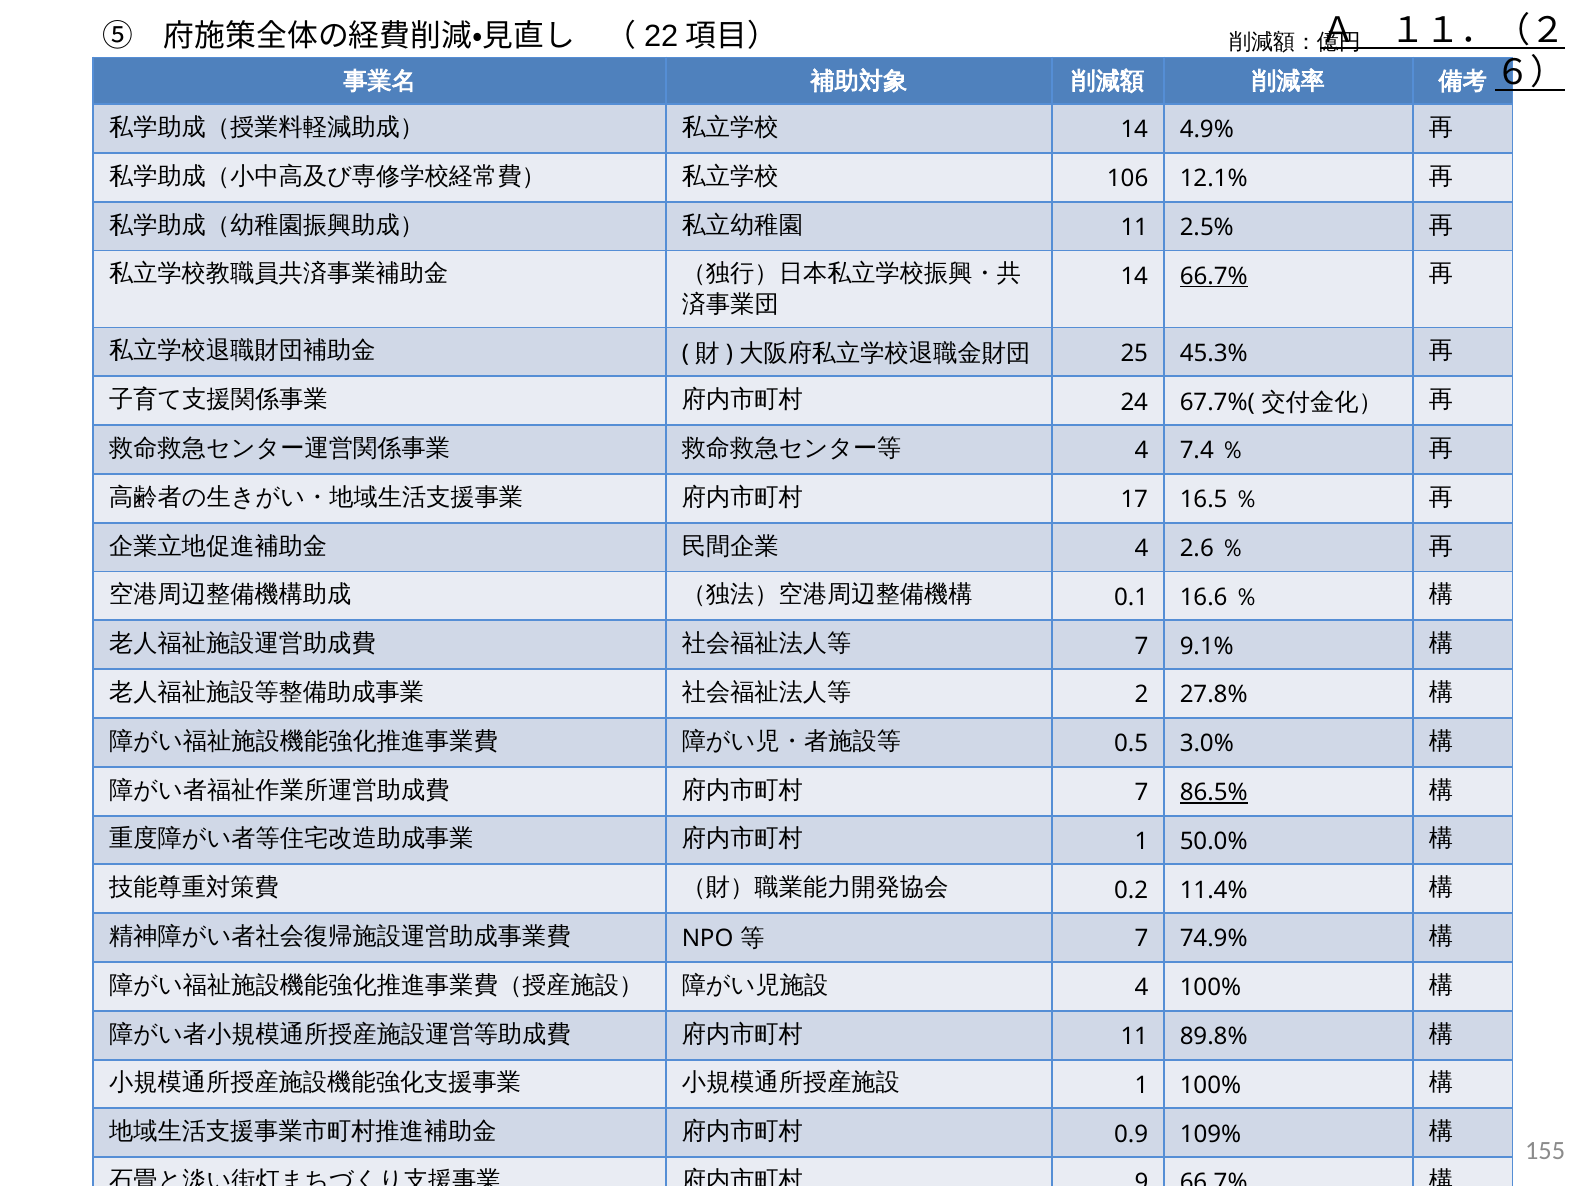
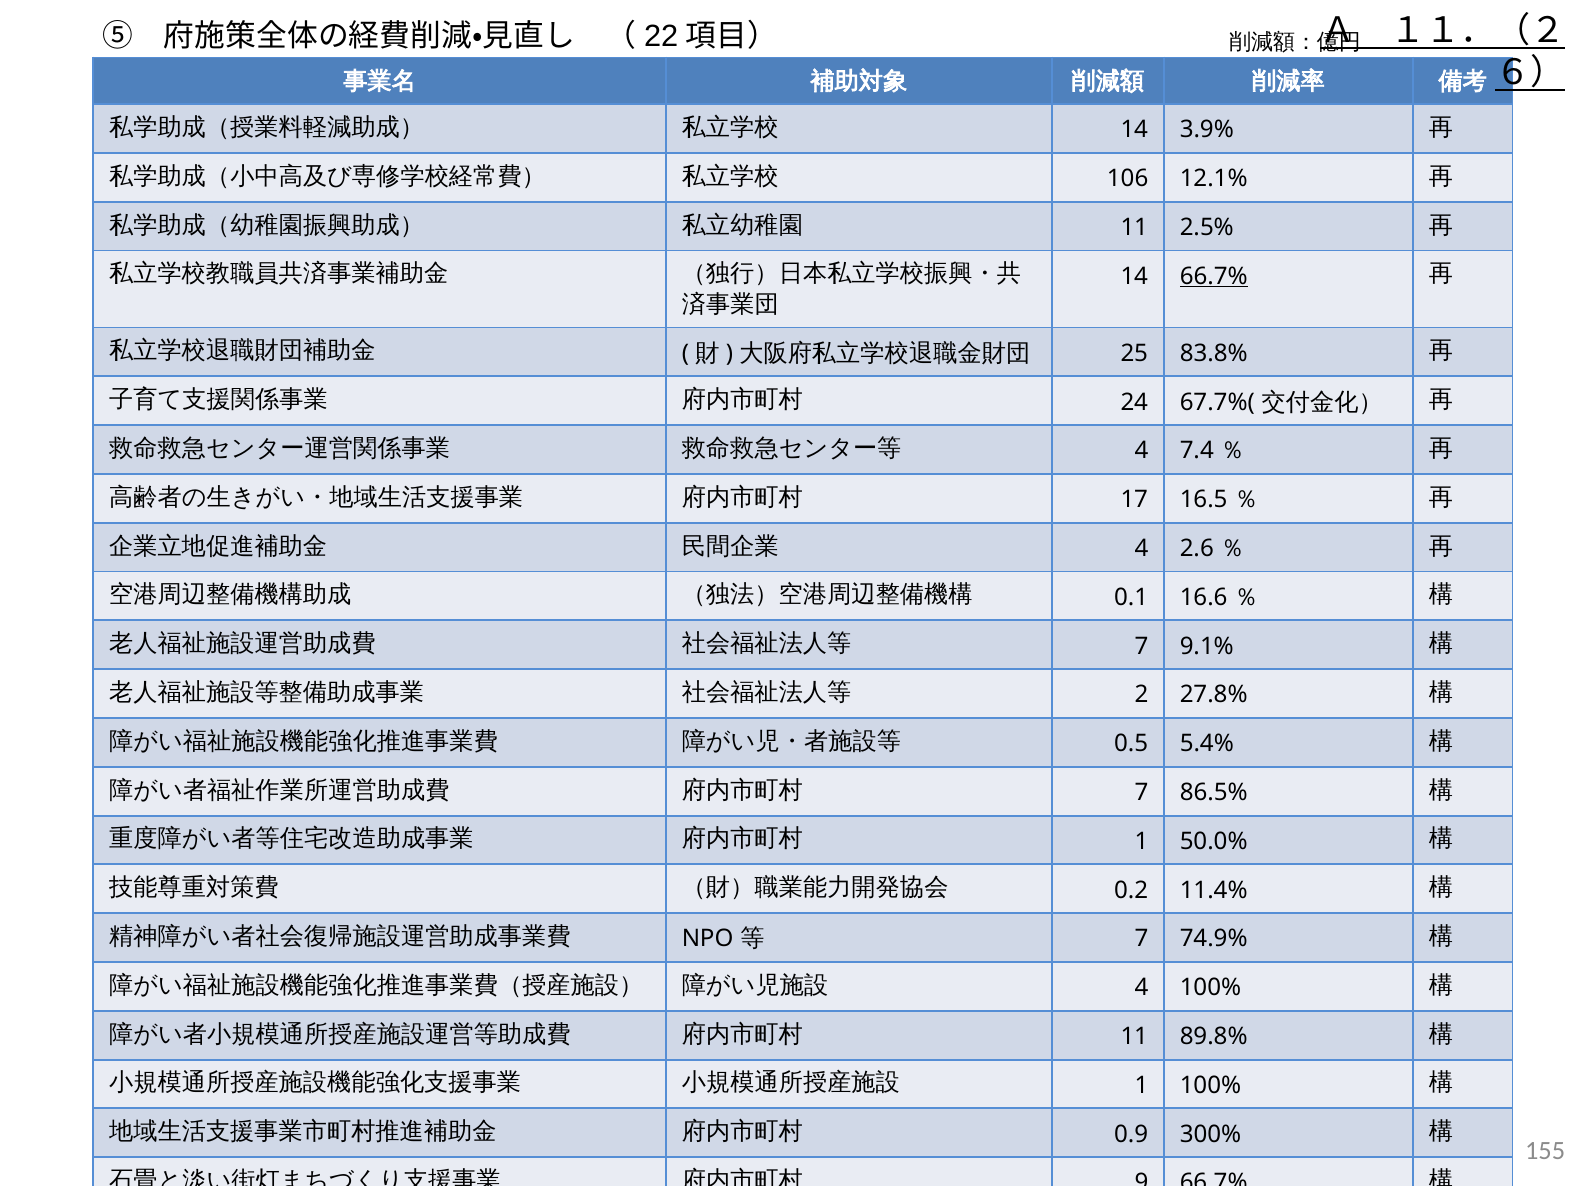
4.9%: 4.9% -> 3.9%
45.3%: 45.3% -> 83.8%
3.0%: 3.0% -> 5.4%
86.5% underline: present -> none
109%: 109% -> 300%
